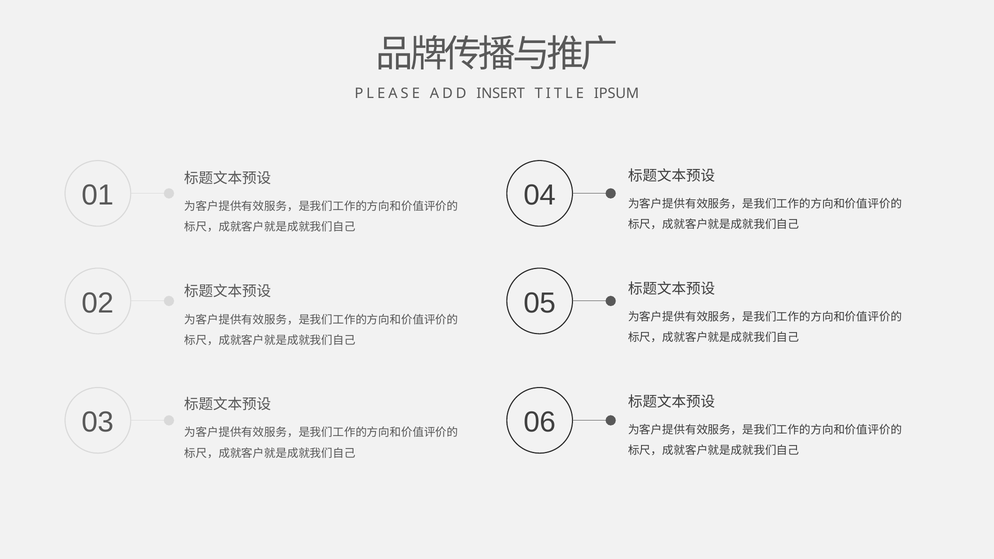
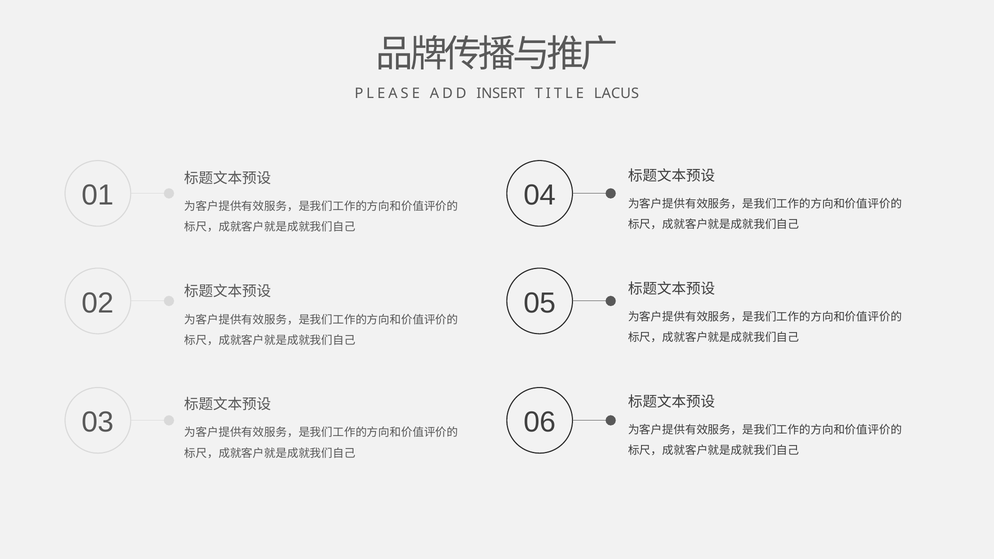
IPSUM: IPSUM -> LACUS
